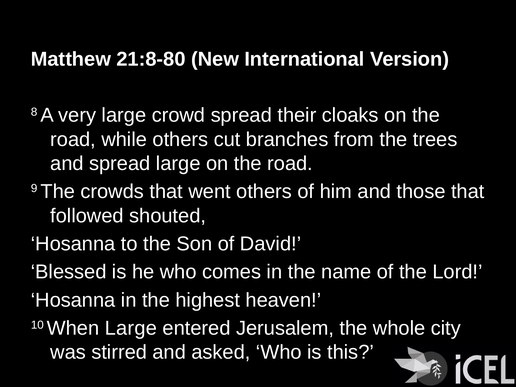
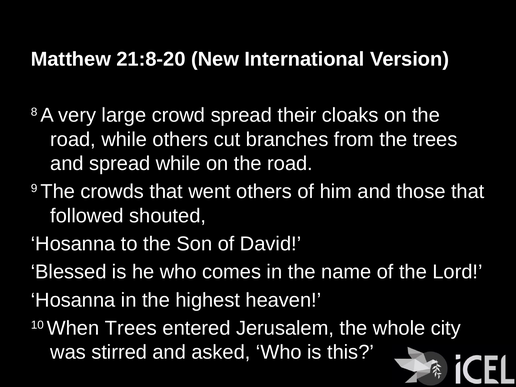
21:8-80: 21:8-80 -> 21:8-20
spread large: large -> while
When Large: Large -> Trees
